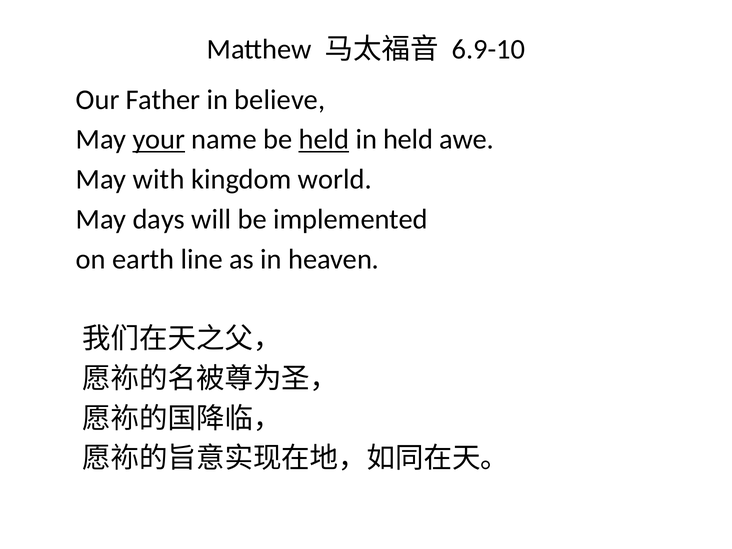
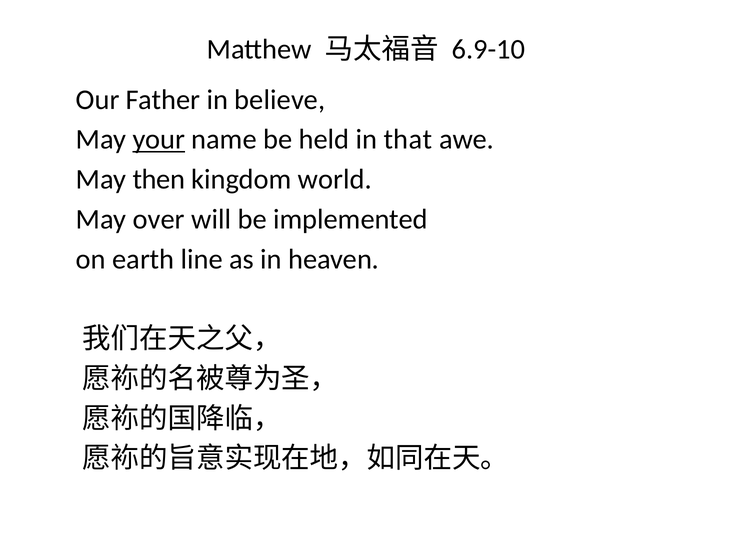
held at (324, 140) underline: present -> none
in held: held -> that
with: with -> then
days: days -> over
